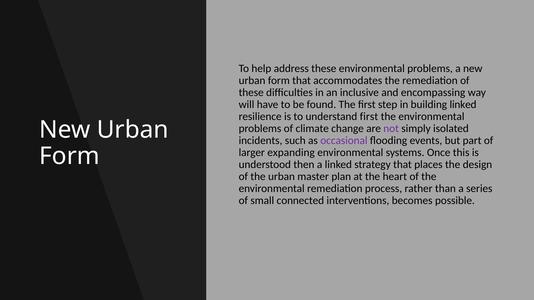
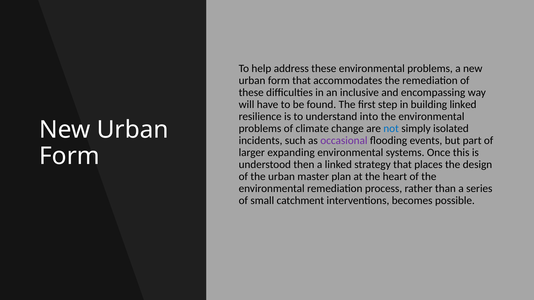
understand first: first -> into
not colour: purple -> blue
connected: connected -> catchment
